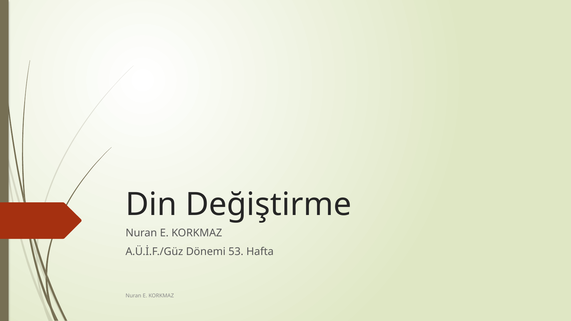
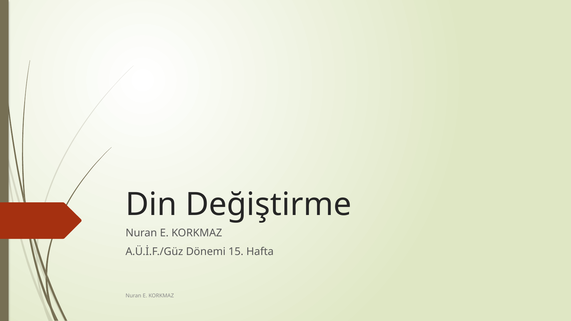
53: 53 -> 15
